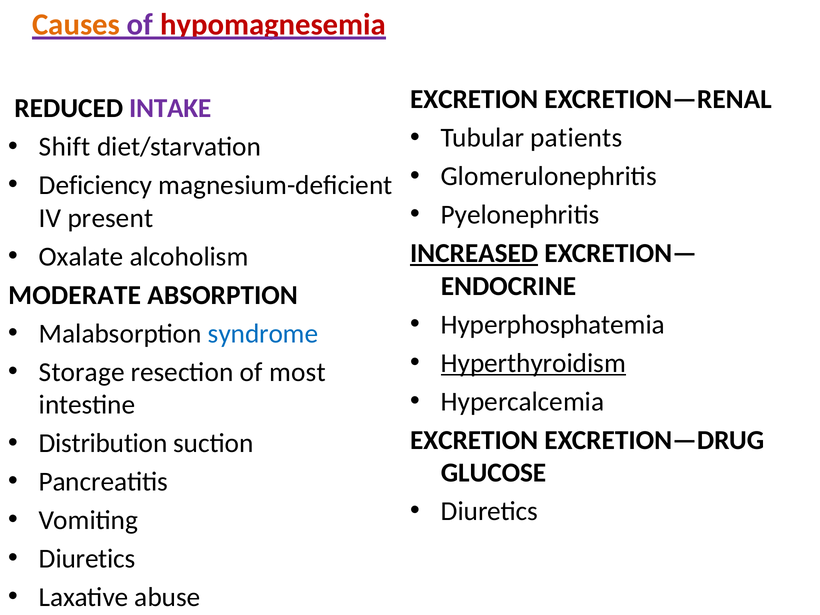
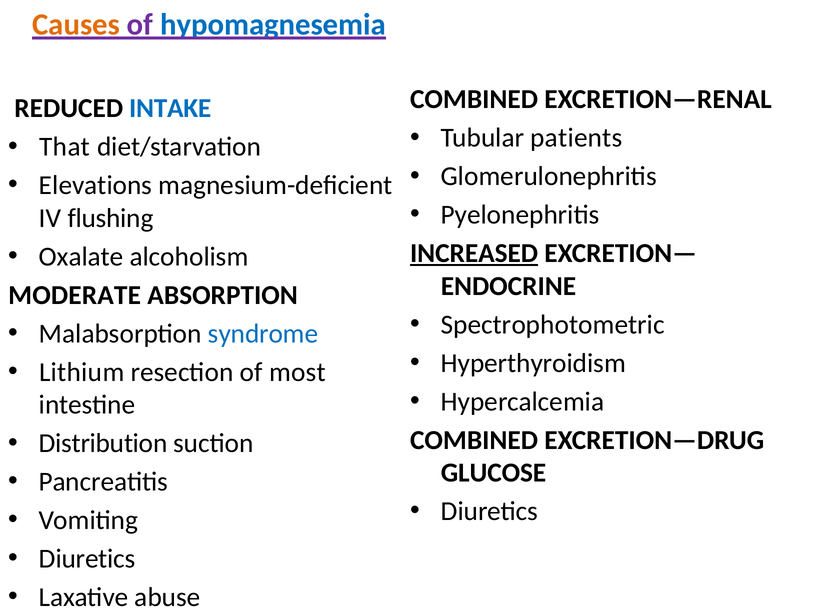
hypomagnesemia colour: red -> blue
EXCRETION at (474, 99): EXCRETION -> COMBINED
INTAKE colour: purple -> blue
Shift: Shift -> That
Deficiency: Deficiency -> Elevations
present: present -> flushing
Hyperphosphatemia: Hyperphosphatemia -> Spectrophotometric
Hyperthyroidism underline: present -> none
Storage: Storage -> Lithium
EXCRETION at (474, 440): EXCRETION -> COMBINED
